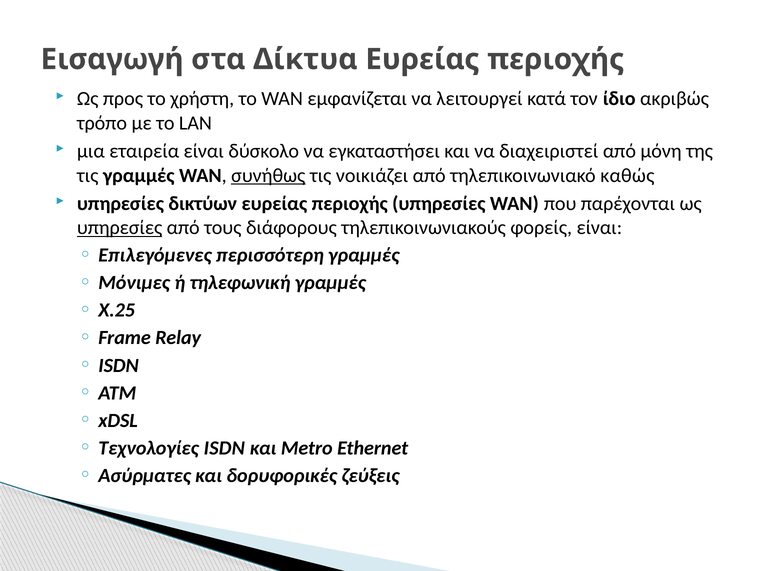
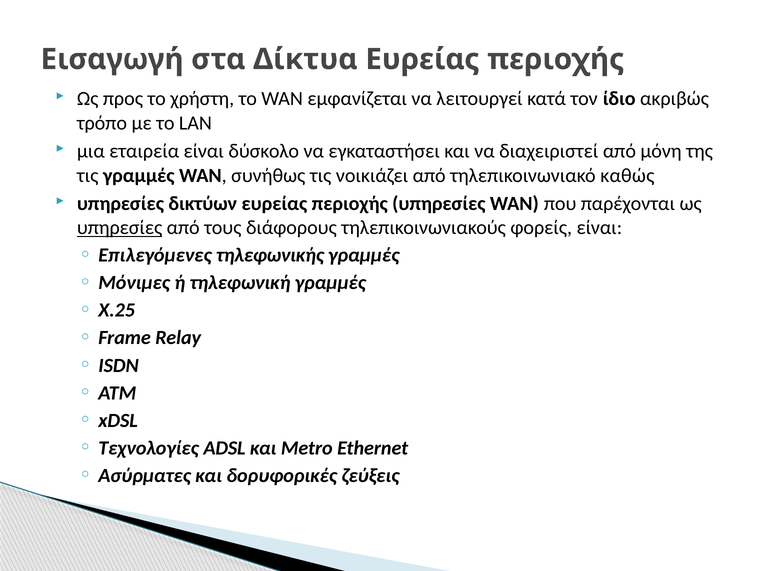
συνήθως underline: present -> none
περισσότερη: περισσότερη -> τηλεφωνικής
Τεχνολογίες ISDN: ISDN -> ADSL
